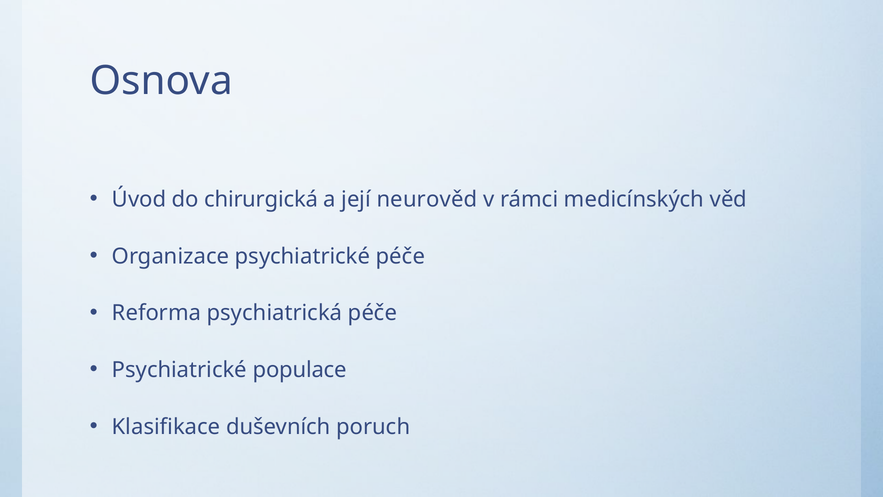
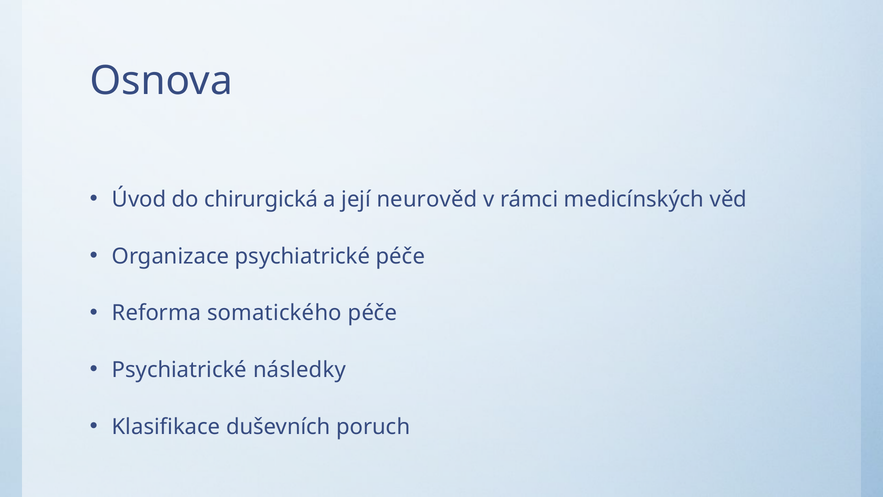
psychiatrická: psychiatrická -> somatického
populace: populace -> následky
